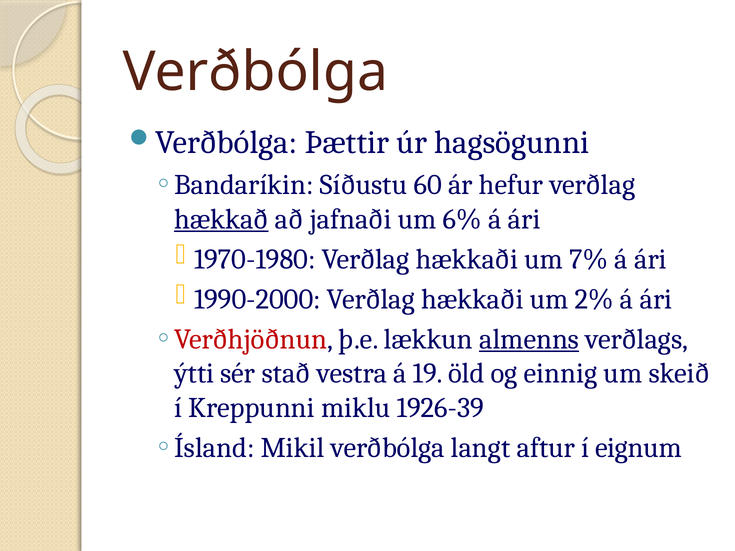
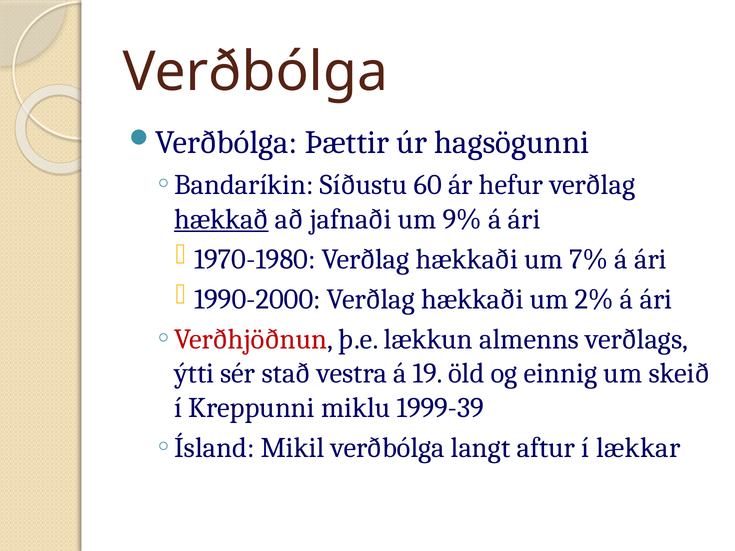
6%: 6% -> 9%
almenns underline: present -> none
1926-39: 1926-39 -> 1999-39
eignum: eignum -> lækkar
